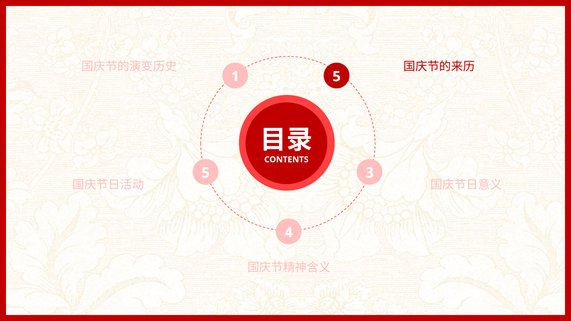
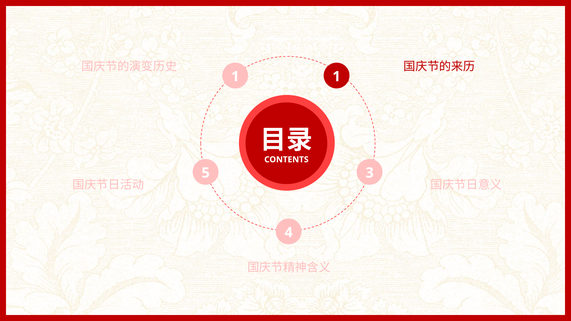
1 5: 5 -> 1
